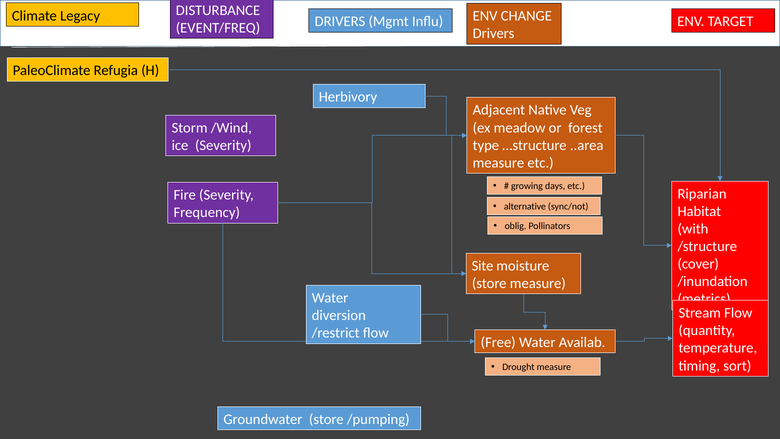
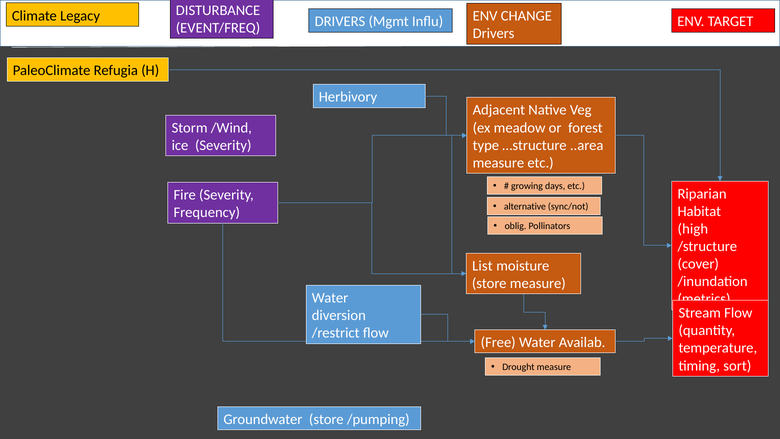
with: with -> high
Site: Site -> List
